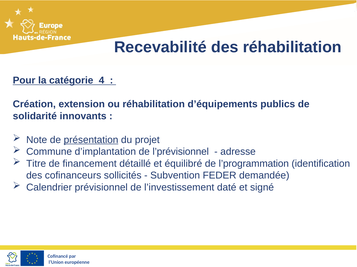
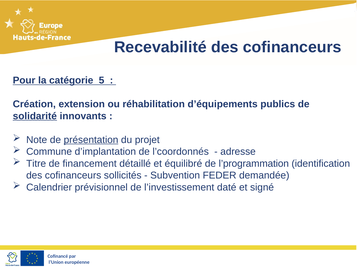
Recevabilité des réhabilitation: réhabilitation -> cofinanceurs
4: 4 -> 5
solidarité underline: none -> present
l’prévisionnel: l’prévisionnel -> l’coordonnés
